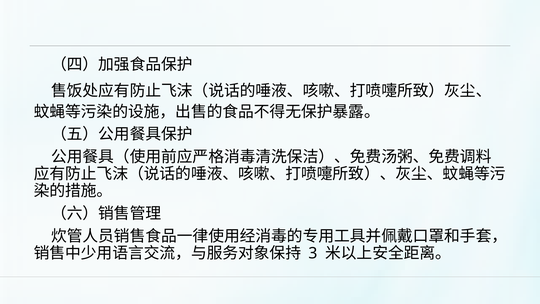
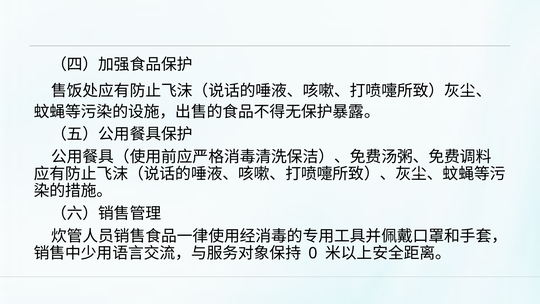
3: 3 -> 0
